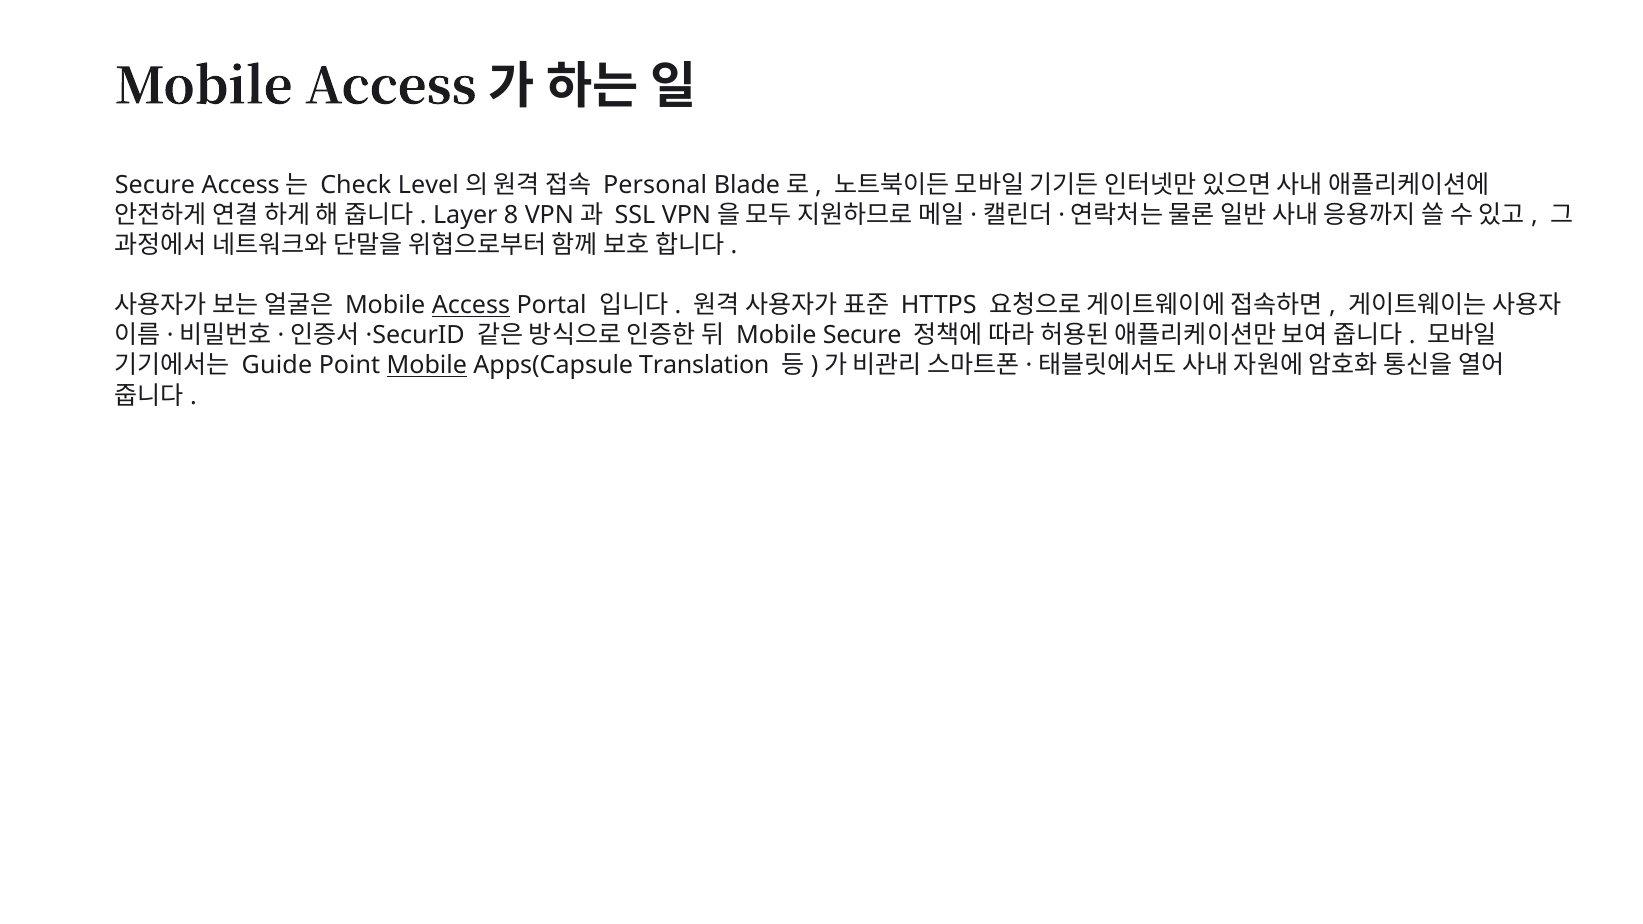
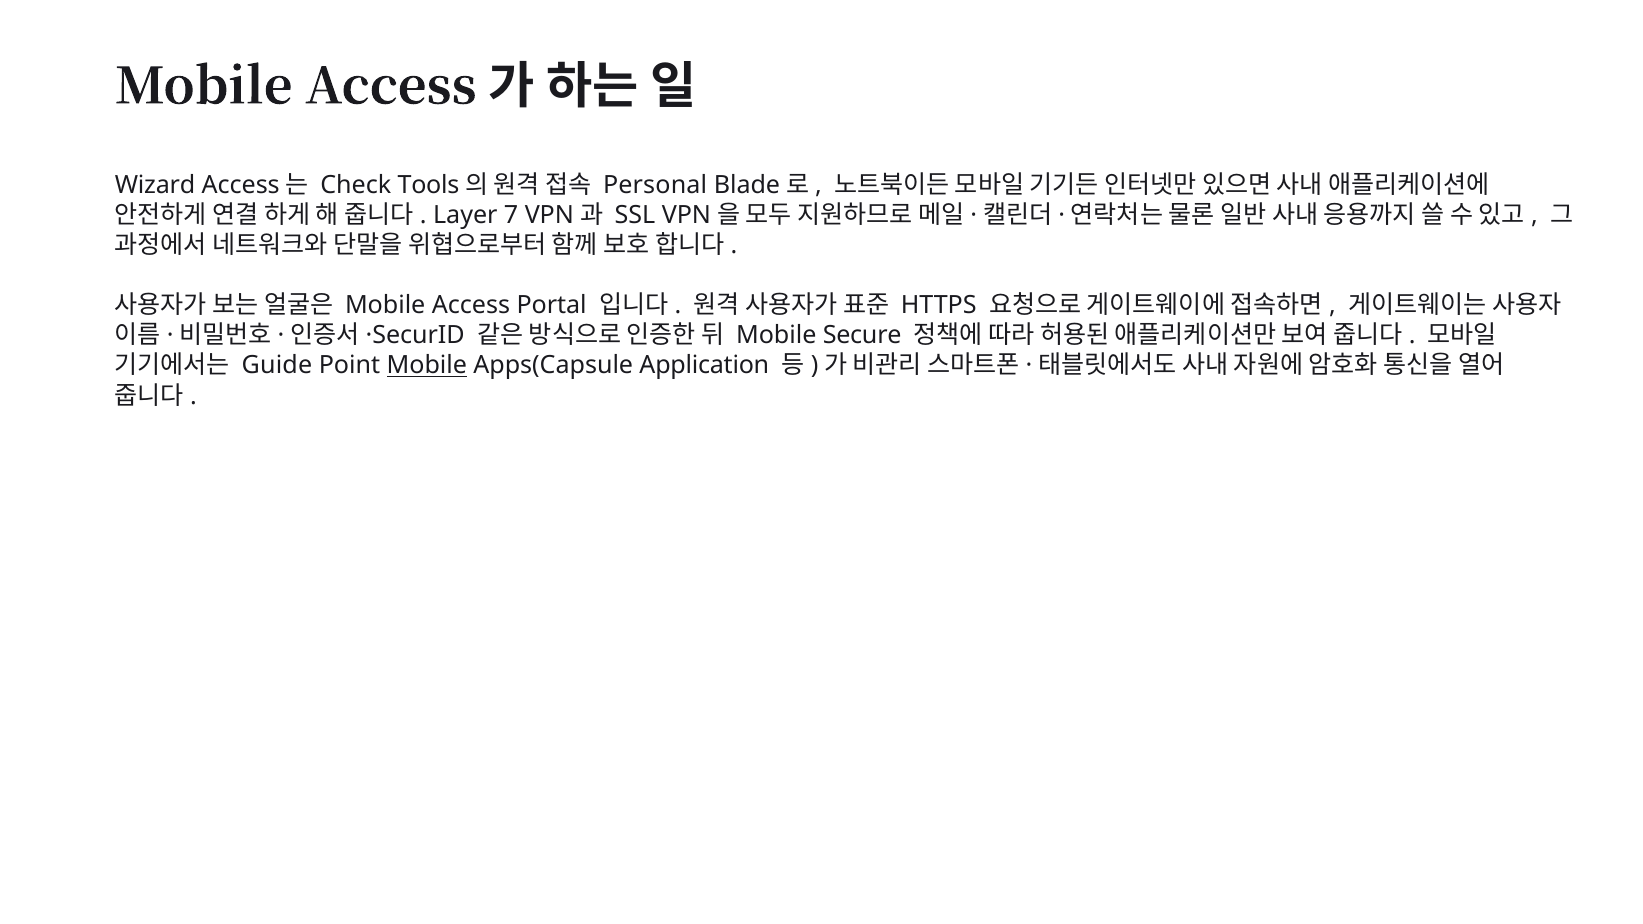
Secure at (155, 185): Secure -> Wizard
Level: Level -> Tools
8: 8 -> 7
Access at (471, 306) underline: present -> none
Translation: Translation -> Application
